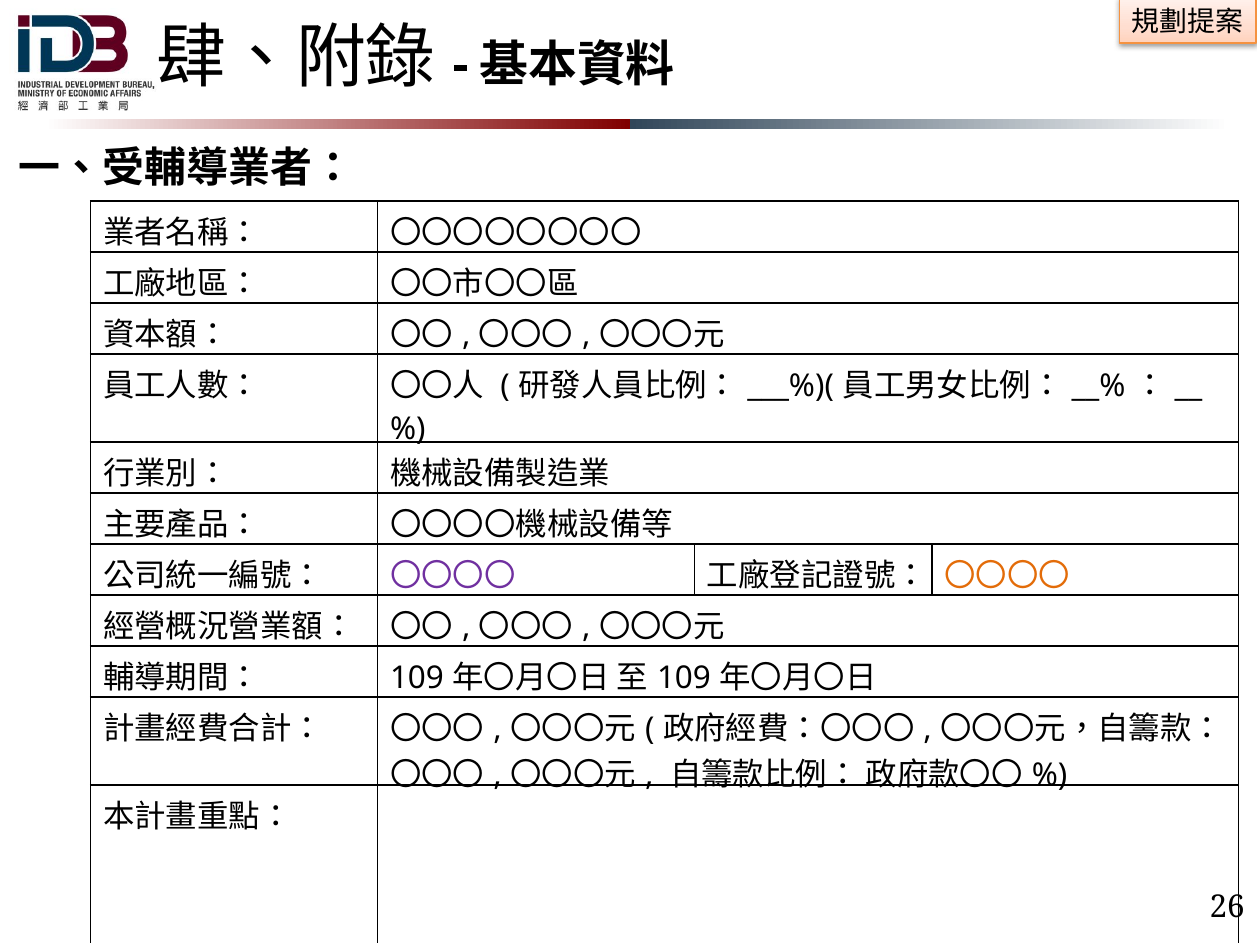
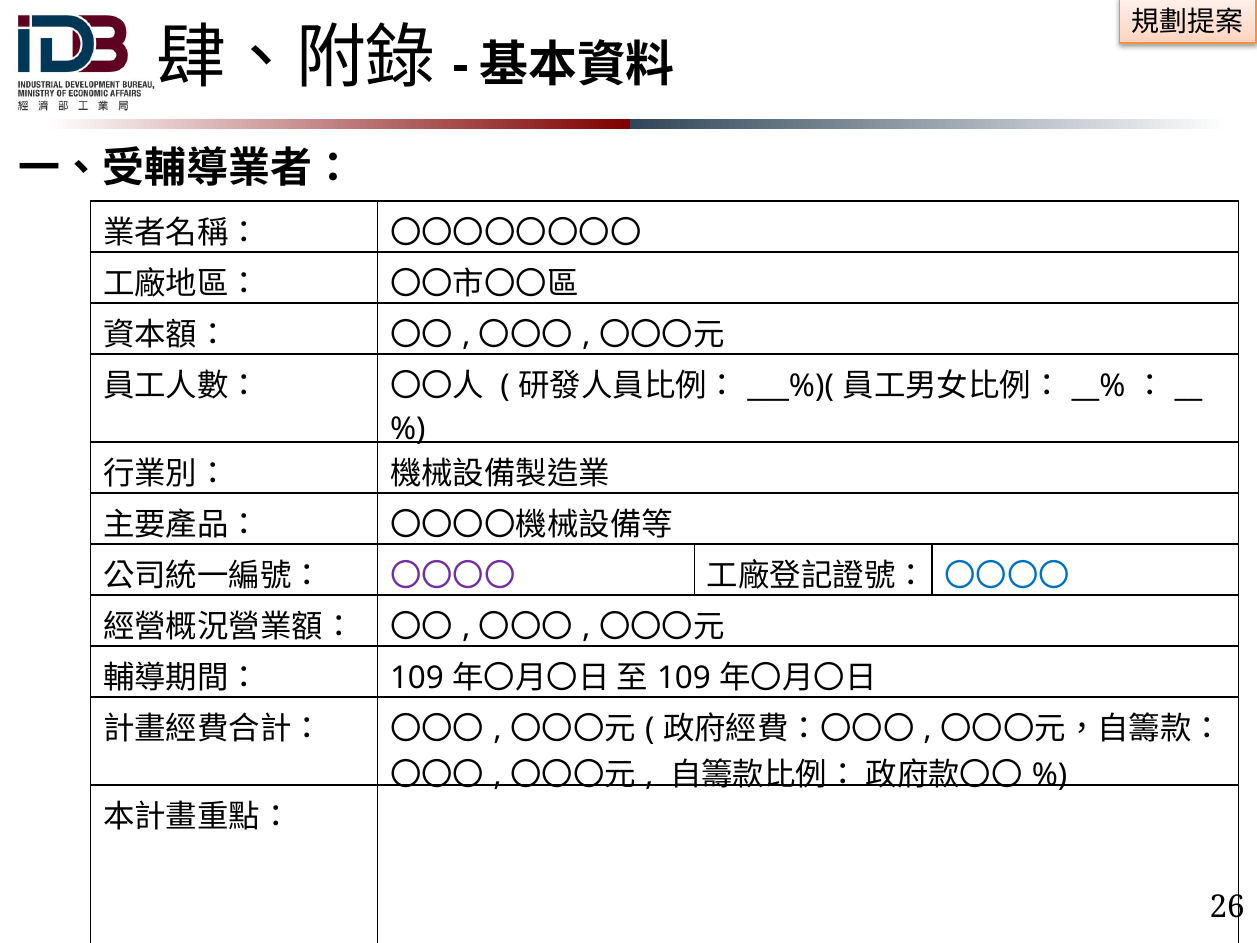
〇〇〇〇 at (1007, 576) colour: orange -> blue
